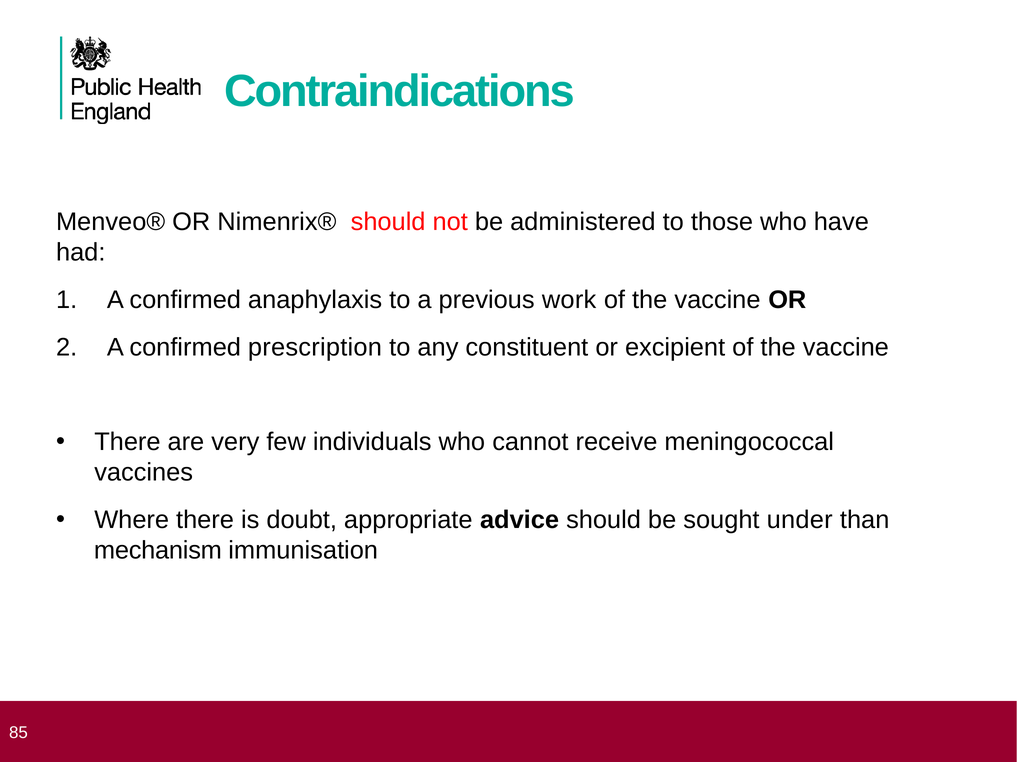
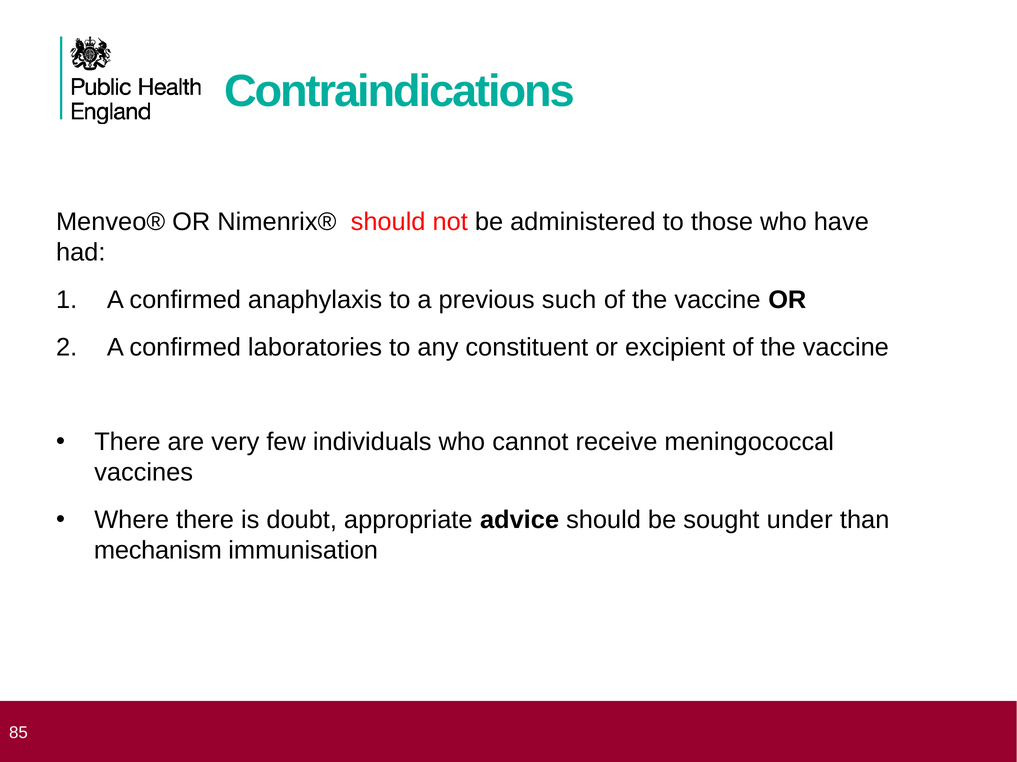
work: work -> such
prescription: prescription -> laboratories
